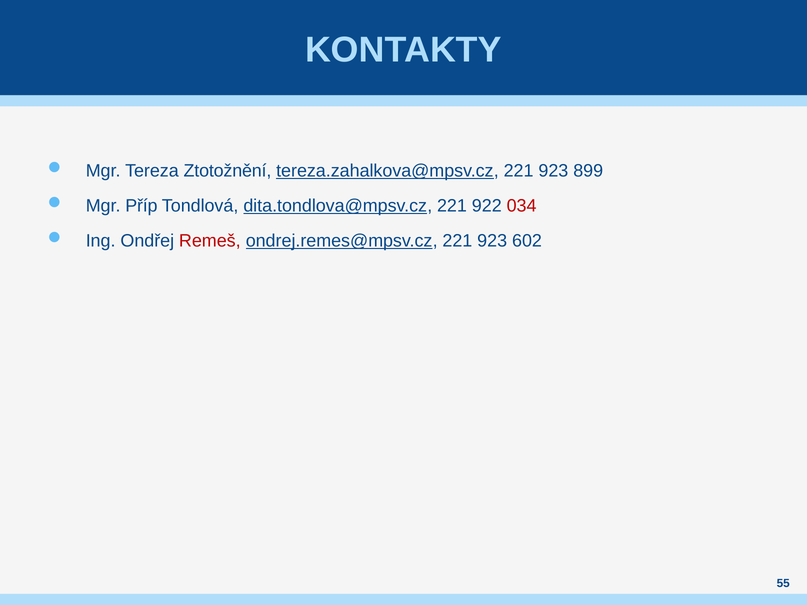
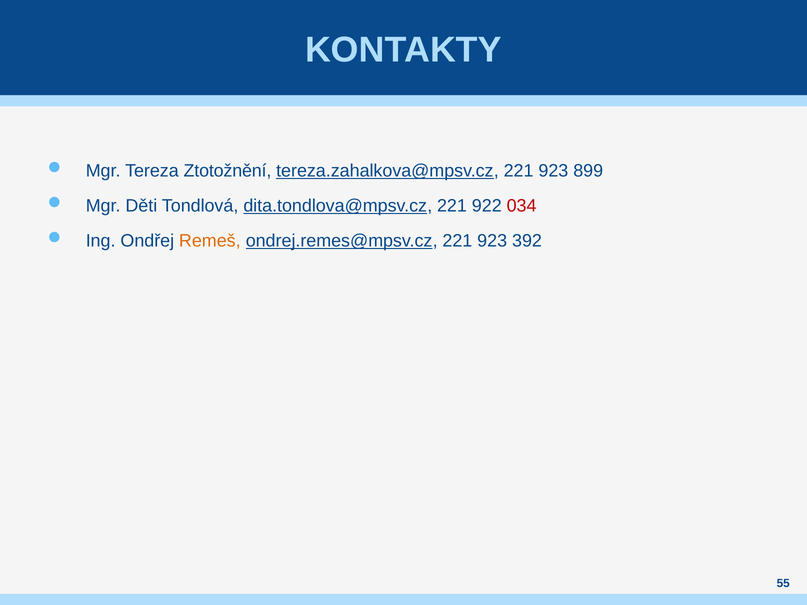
Příp: Příp -> Děti
Remeš colour: red -> orange
602: 602 -> 392
